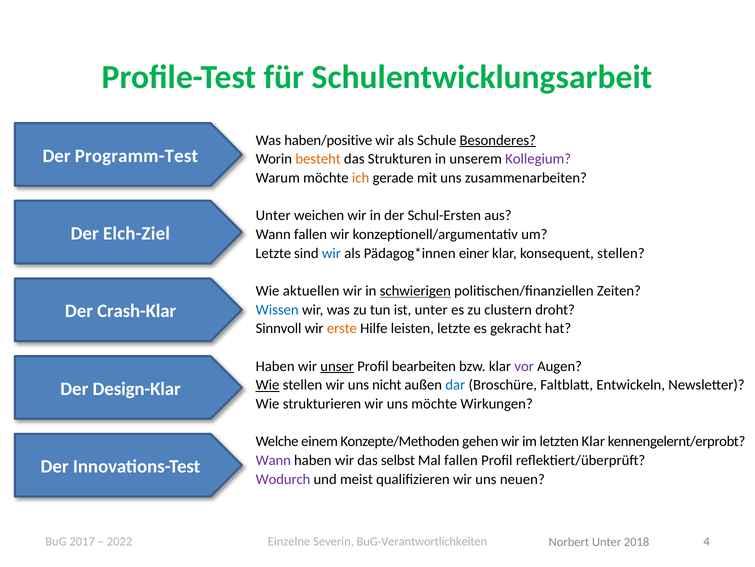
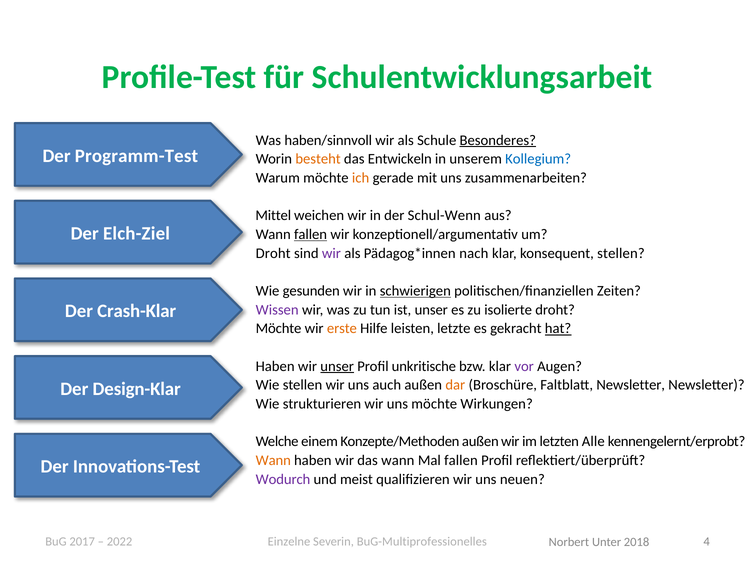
haben/positive: haben/positive -> haben/sinnvoll
Strukturen: Strukturen -> Entwickeln
Kollegium colour: purple -> blue
Unter at (273, 215): Unter -> Mittel
Schul-Ersten: Schul-Ersten -> Schul-Wenn
fallen at (311, 234) underline: none -> present
Letzte at (273, 253): Letzte -> Droht
wir at (331, 253) colour: blue -> purple
einer: einer -> nach
aktuellen: aktuellen -> gesunden
Wissen colour: blue -> purple
ist unter: unter -> unser
clustern: clustern -> isolierte
Sinnvoll at (279, 328): Sinnvoll -> Möchte
hat underline: none -> present
bearbeiten: bearbeiten -> unkritische
Wie at (268, 385) underline: present -> none
nicht: nicht -> auch
dar colour: blue -> orange
Faltblatt Entwickeln: Entwickeln -> Newsletter
Konzepte/Methoden gehen: gehen -> außen
letzten Klar: Klar -> Alle
Wann at (273, 460) colour: purple -> orange
das selbst: selbst -> wann
BuG-Verantwortlichkeiten: BuG-Verantwortlichkeiten -> BuG-Multiprofessionelles
